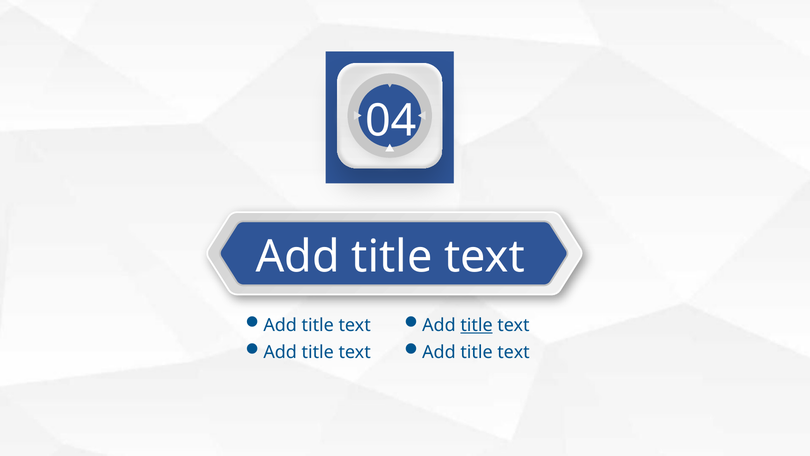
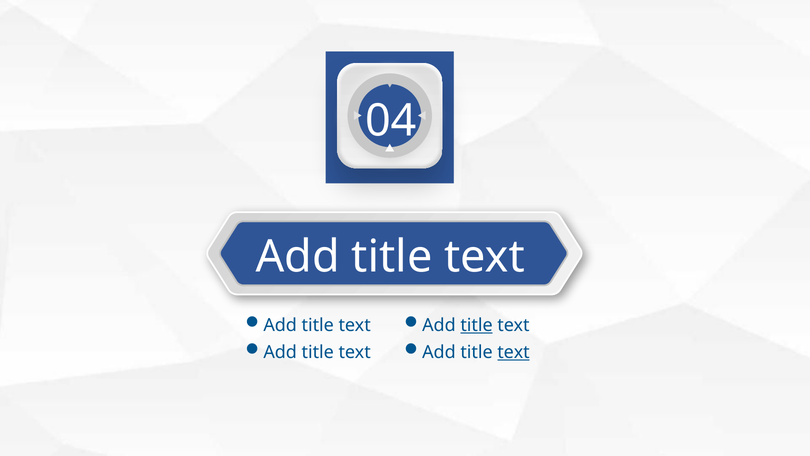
text at (514, 352) underline: none -> present
